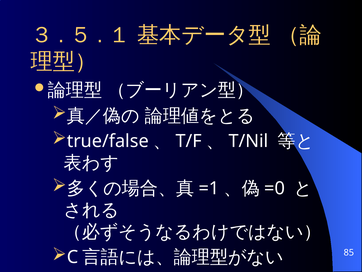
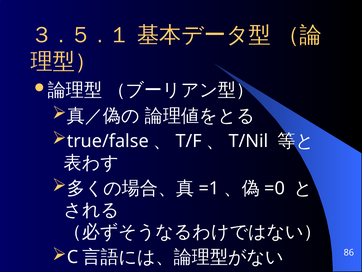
85: 85 -> 86
